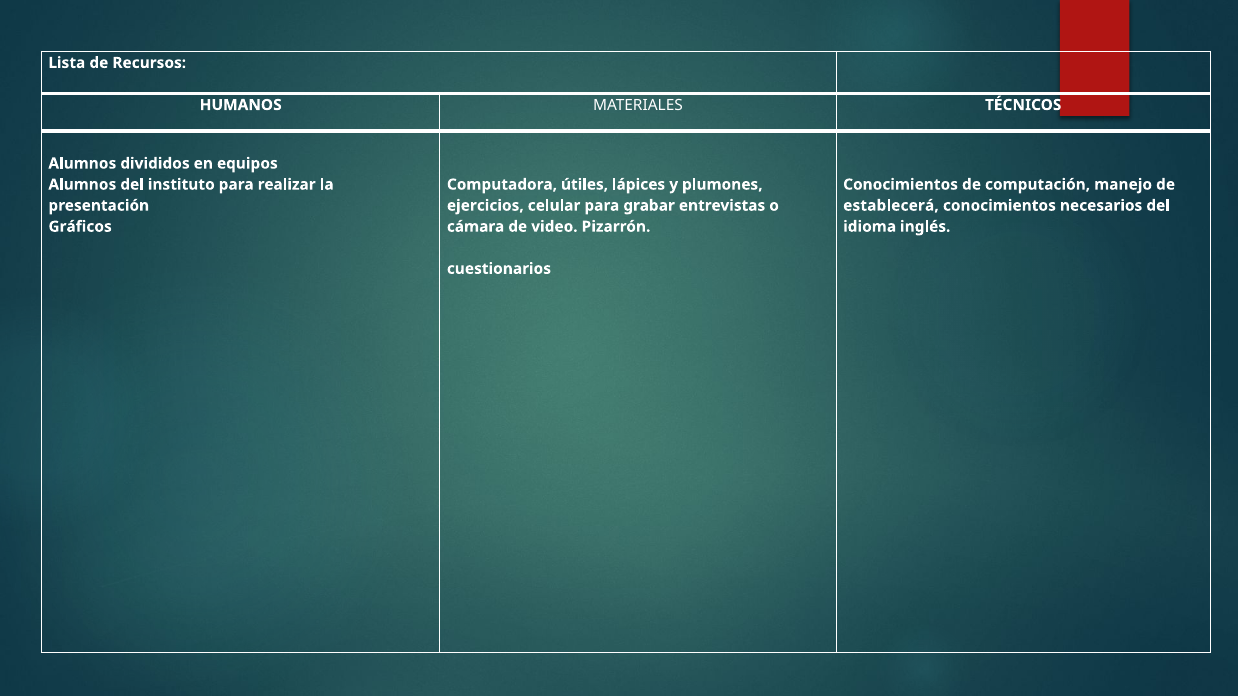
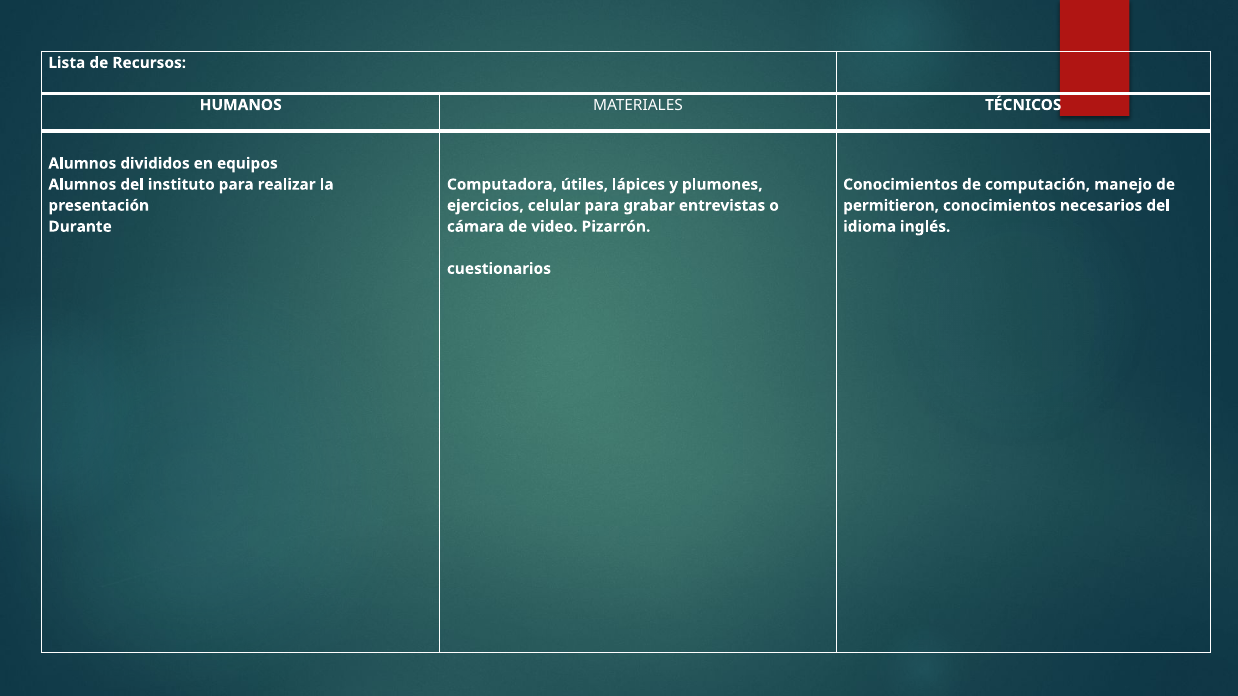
establecerá: establecerá -> permitieron
Gráficos: Gráficos -> Durante
